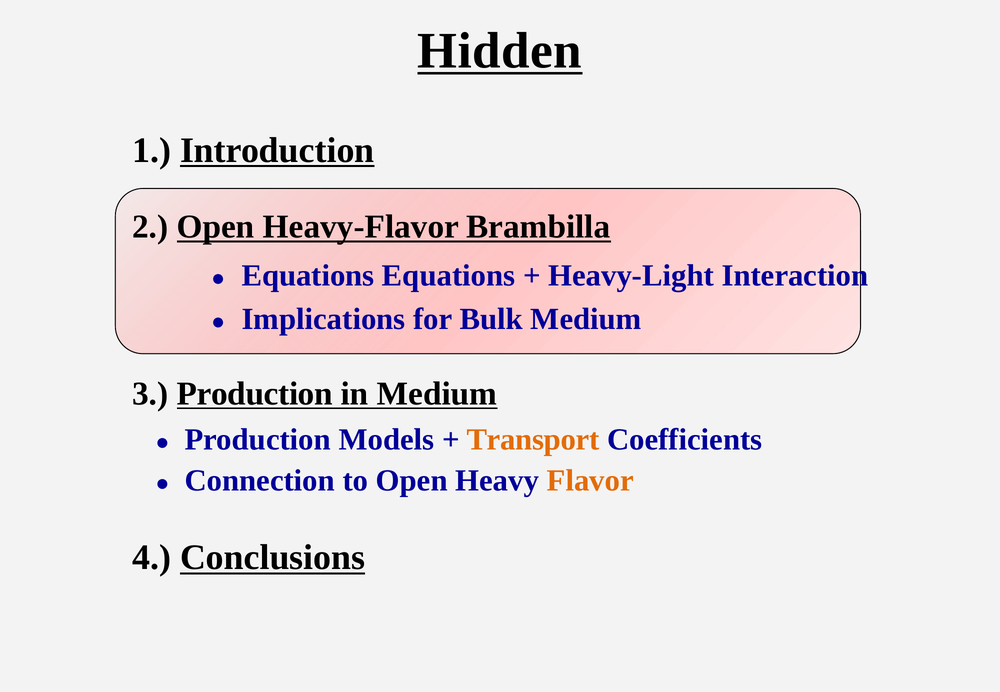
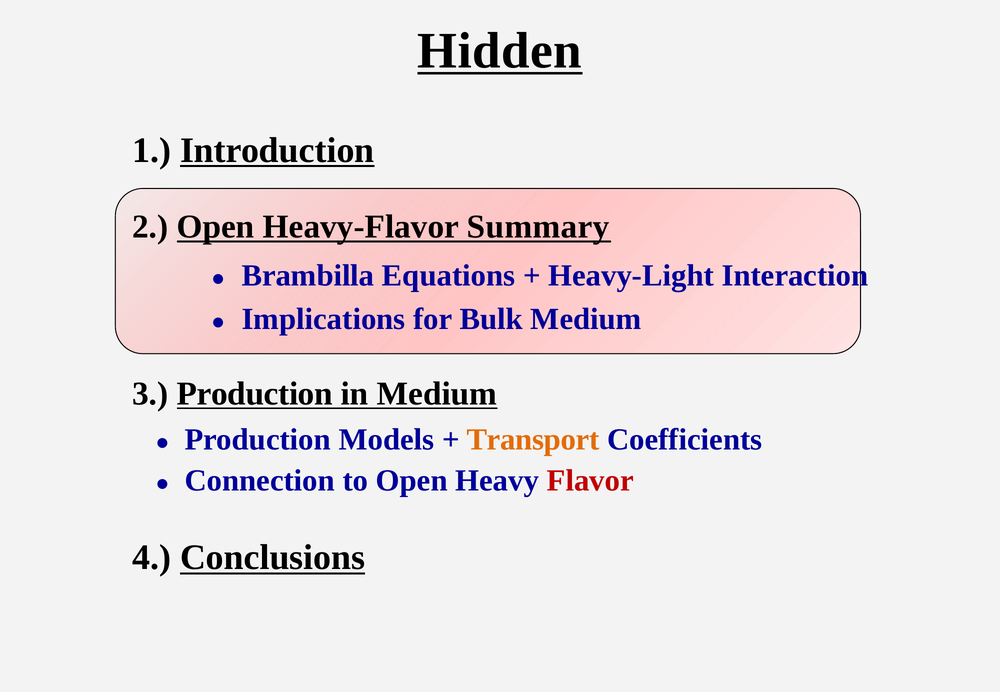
Brambilla: Brambilla -> Summary
Equations at (308, 275): Equations -> Brambilla
Flavor colour: orange -> red
